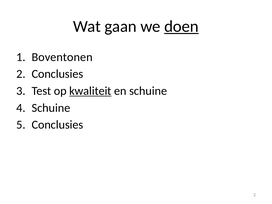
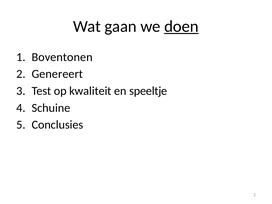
2 Conclusies: Conclusies -> Genereert
kwaliteit underline: present -> none
en schuine: schuine -> speeltje
